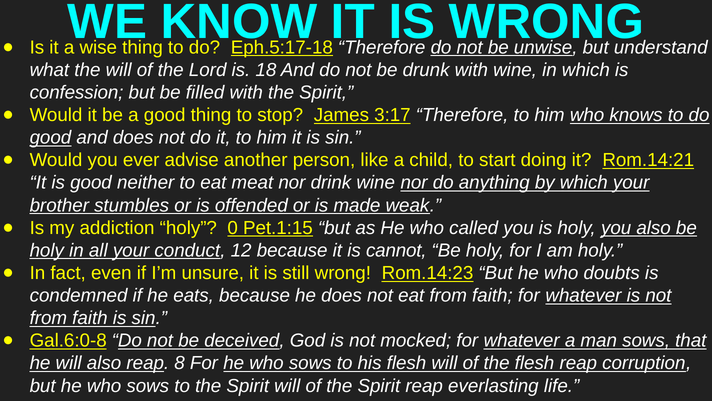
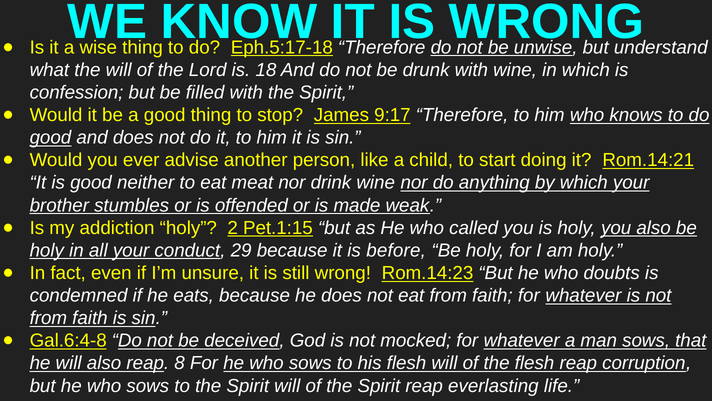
3:17: 3:17 -> 9:17
0: 0 -> 2
12: 12 -> 29
cannot: cannot -> before
Gal.6:0-8: Gal.6:0-8 -> Gal.6:4-8
